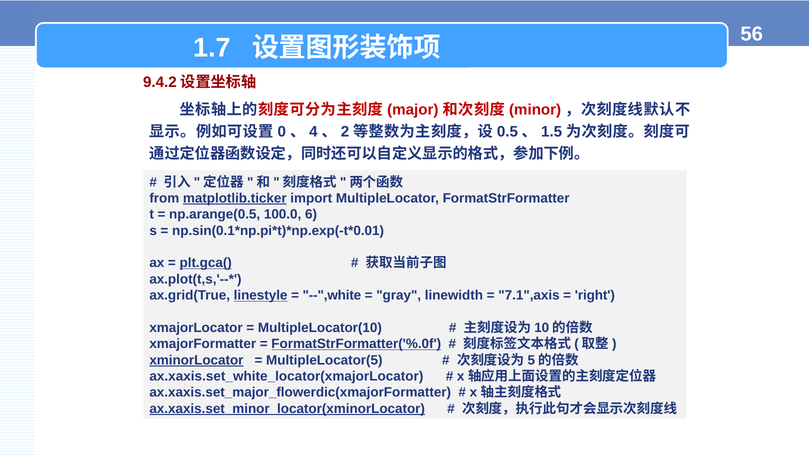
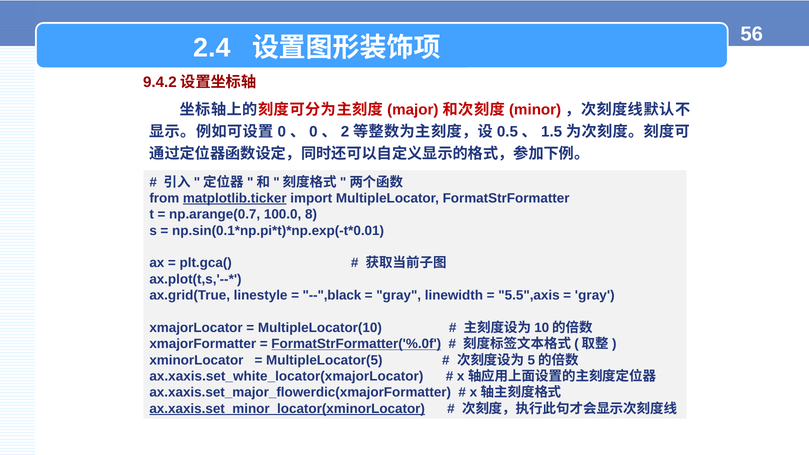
1.7: 1.7 -> 2.4
4 at (313, 132): 4 -> 0
np.arange(0.5: np.arange(0.5 -> np.arange(0.7
6: 6 -> 8
plt.gca( underline: present -> none
linestyle underline: present -> none
--",white: --",white -> --",black
7.1",axis: 7.1",axis -> 5.5",axis
right at (595, 295): right -> gray
xminorLocator underline: present -> none
